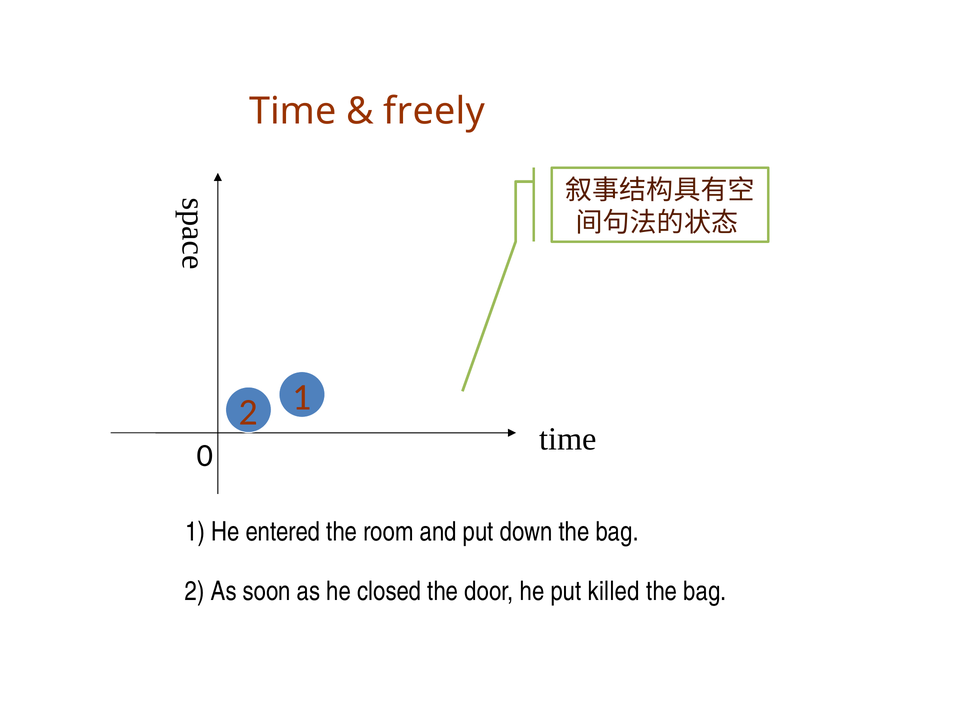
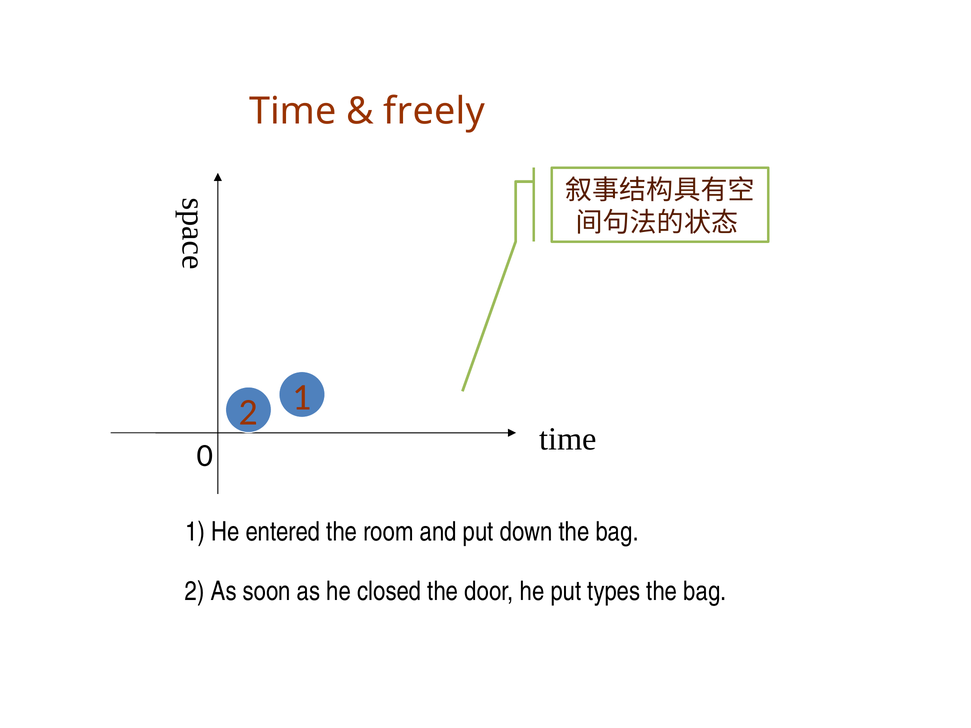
killed: killed -> types
